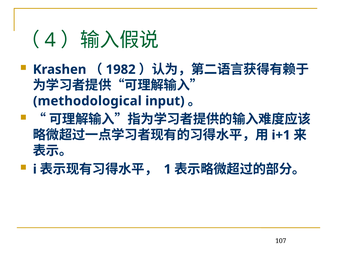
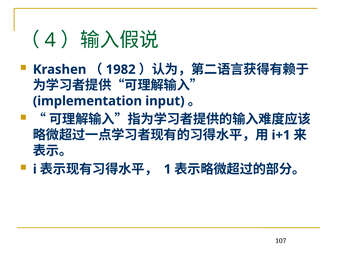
methodological: methodological -> implementation
